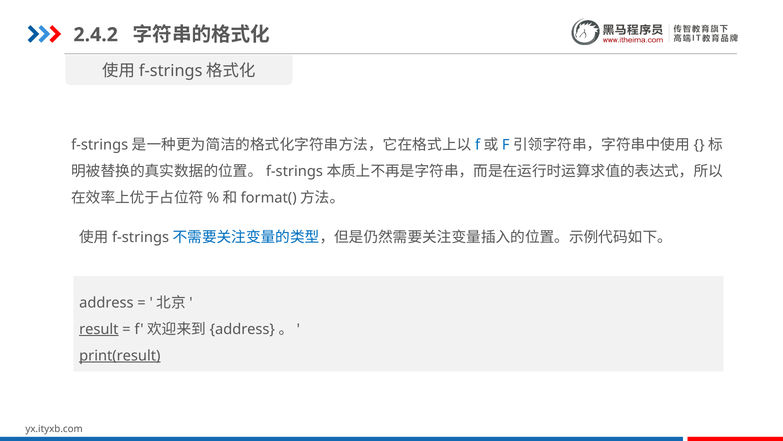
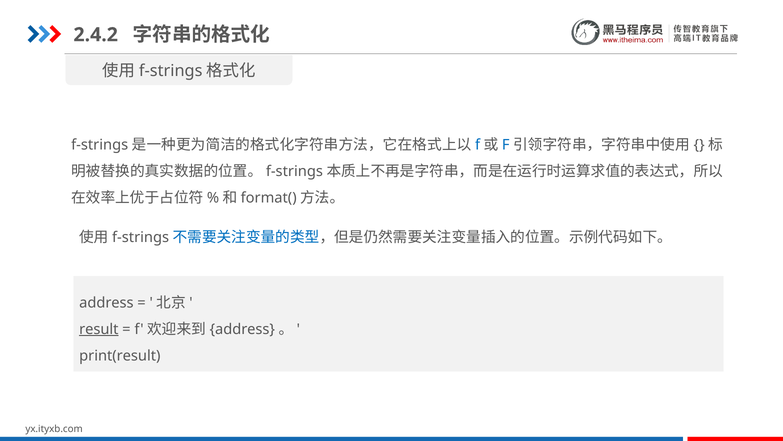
print(result underline: present -> none
